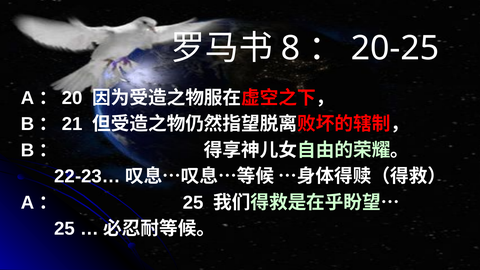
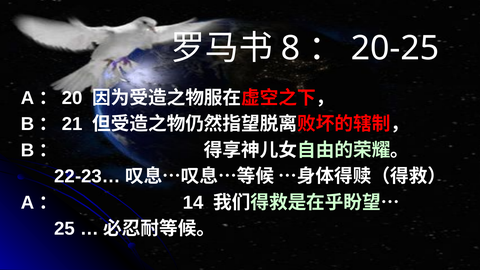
25 at (193, 203): 25 -> 14
